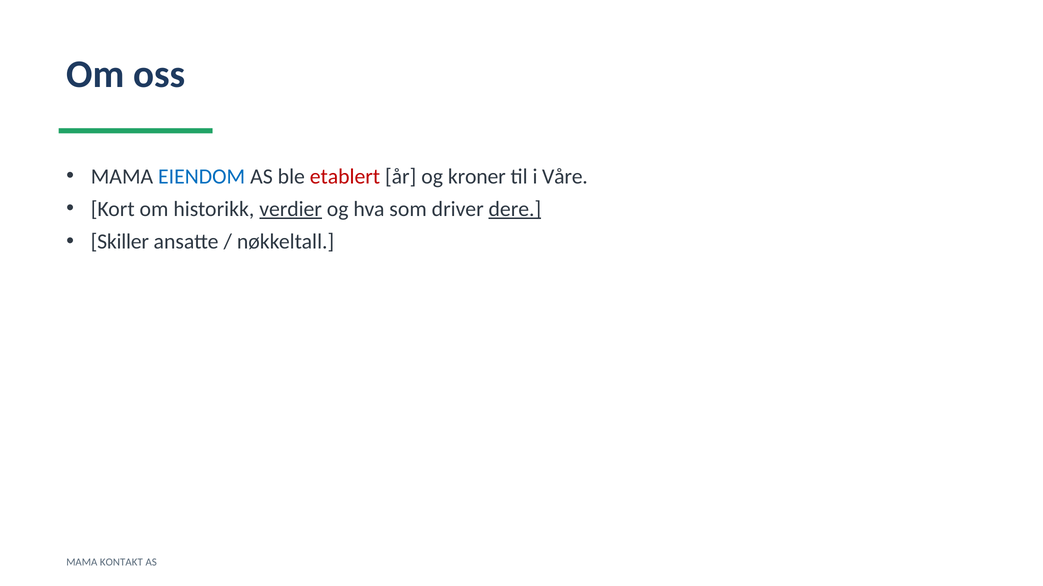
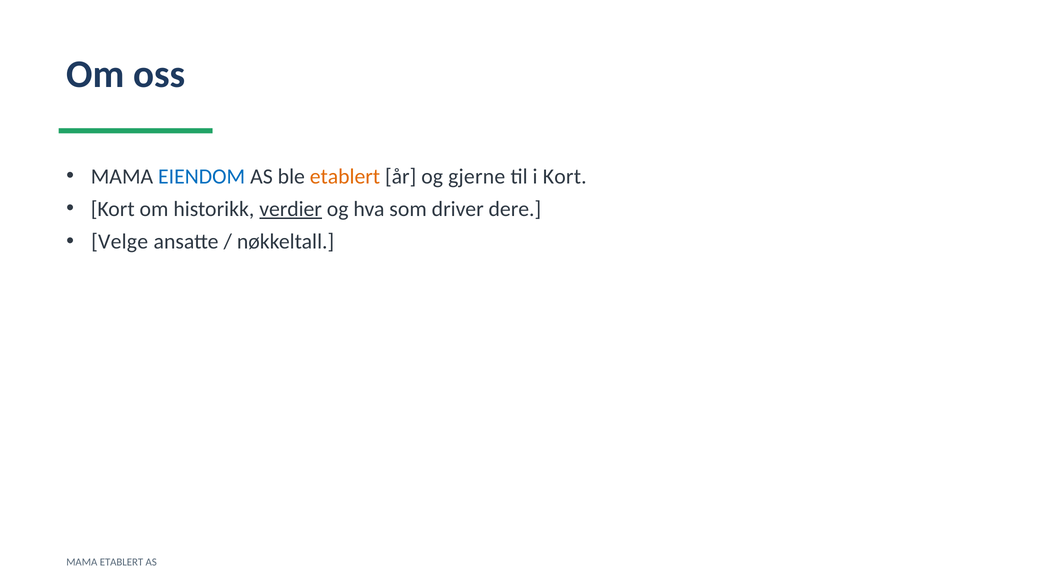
etablert at (345, 177) colour: red -> orange
kroner: kroner -> gjerne
i Våre: Våre -> Kort
dere underline: present -> none
Skiller: Skiller -> Velge
MAMA KONTAKT: KONTAKT -> ETABLERT
